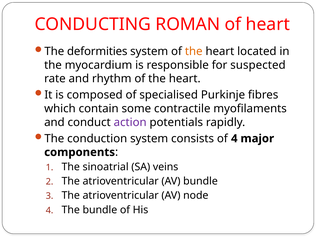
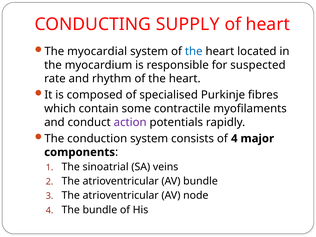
ROMAN: ROMAN -> SUPPLY
deformities: deformities -> myocardial
the at (194, 51) colour: orange -> blue
